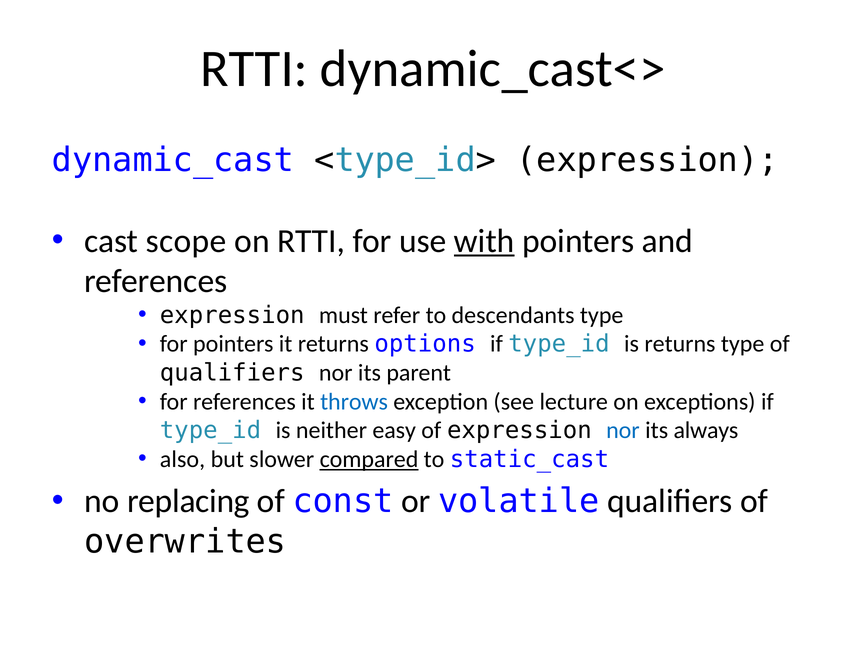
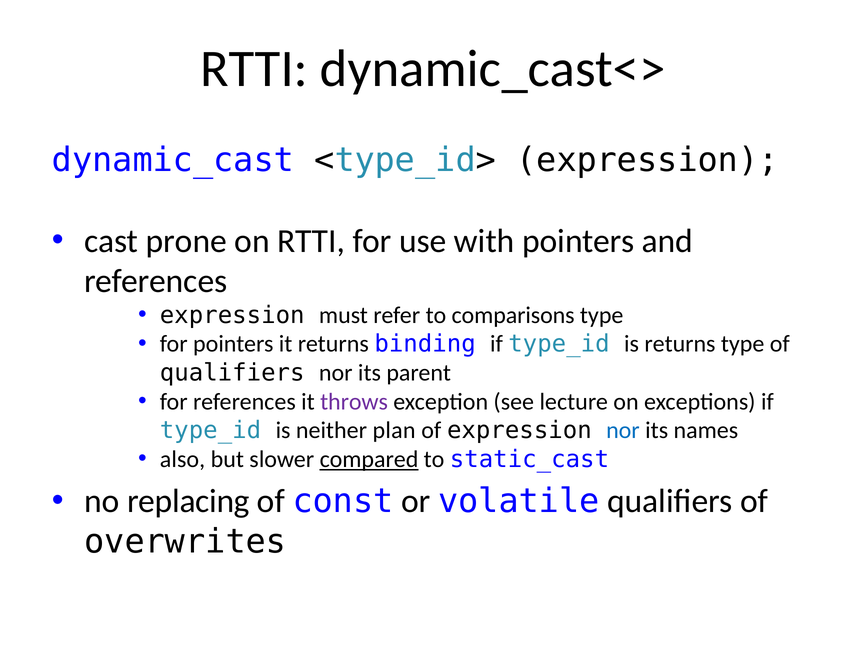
scope: scope -> prone
with underline: present -> none
descendants: descendants -> comparisons
options: options -> binding
throws colour: blue -> purple
easy: easy -> plan
always: always -> names
